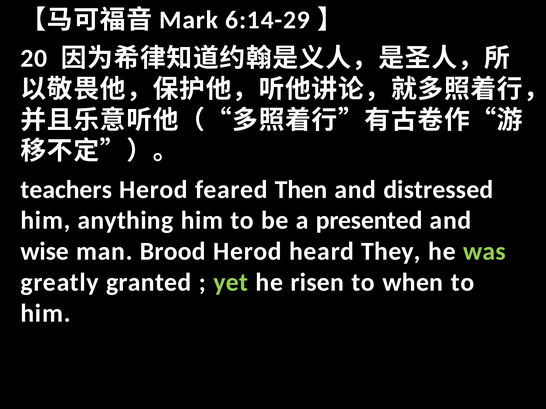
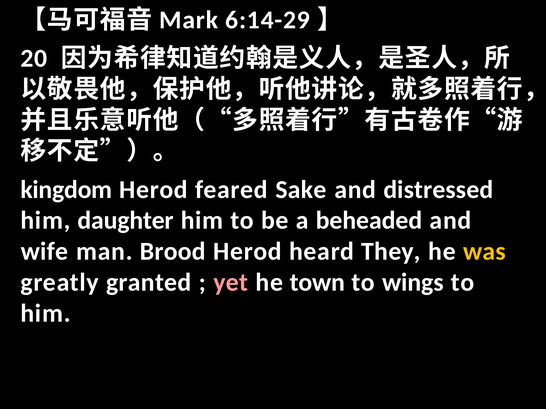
teachers: teachers -> kingdom
Then: Then -> Sake
anything: anything -> daughter
presented: presented -> beheaded
wise: wise -> wife
was colour: light green -> yellow
yet colour: light green -> pink
risen: risen -> town
when: when -> wings
